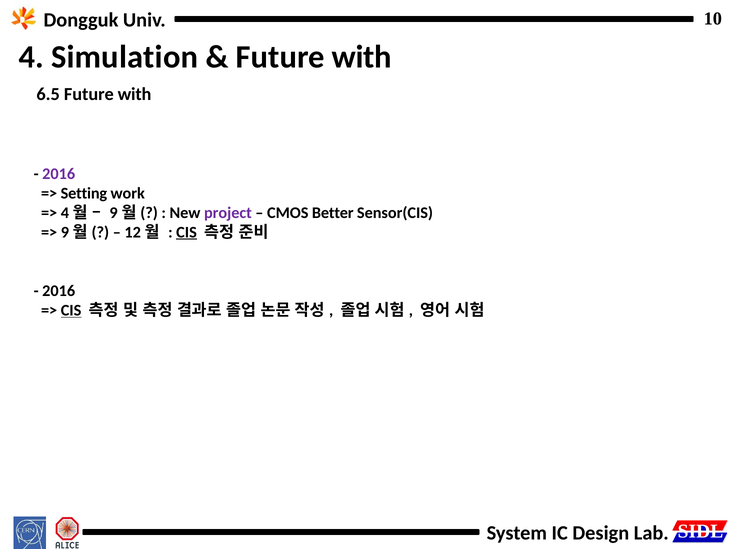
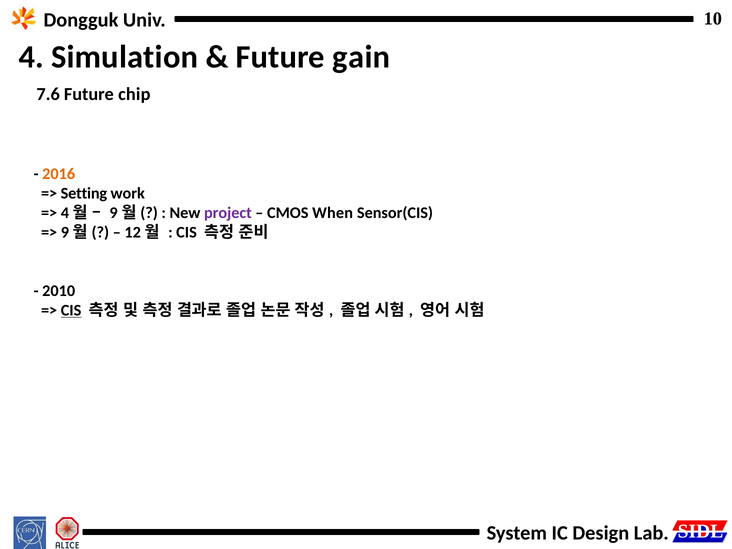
with at (362, 57): with -> gain
6.5: 6.5 -> 7.6
with at (134, 94): with -> chip
2016 at (59, 174) colour: purple -> orange
Better: Better -> When
CIS at (187, 232) underline: present -> none
2016 at (59, 291): 2016 -> 2010
